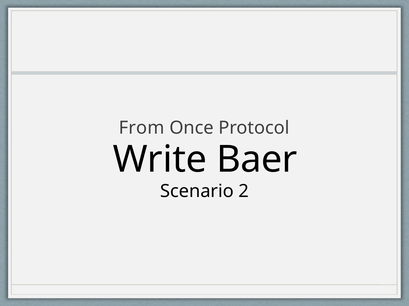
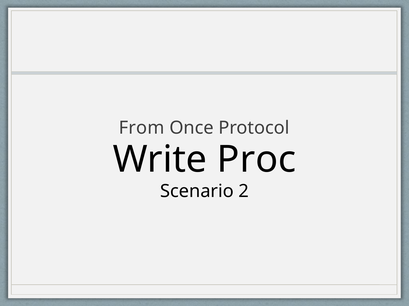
Baer: Baer -> Proc
